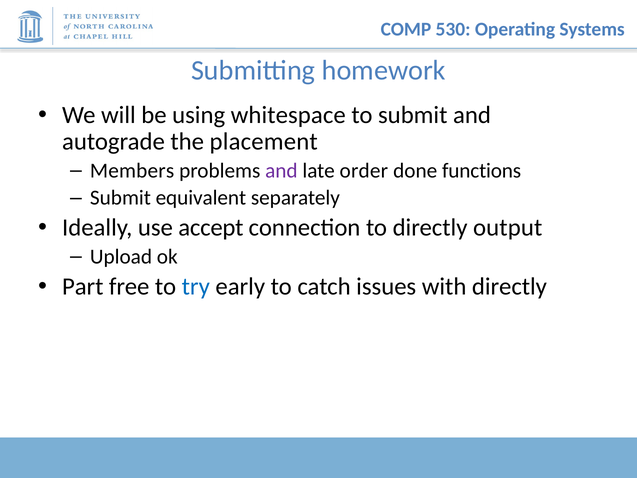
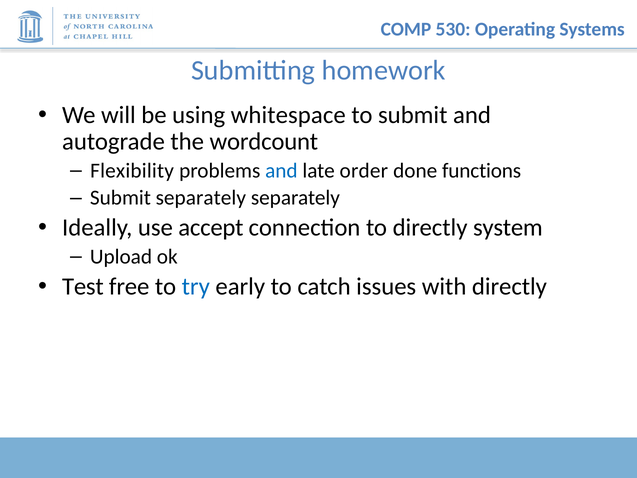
placement: placement -> wordcount
Members: Members -> Flexibility
and at (281, 171) colour: purple -> blue
Submit equivalent: equivalent -> separately
output: output -> system
Part: Part -> Test
